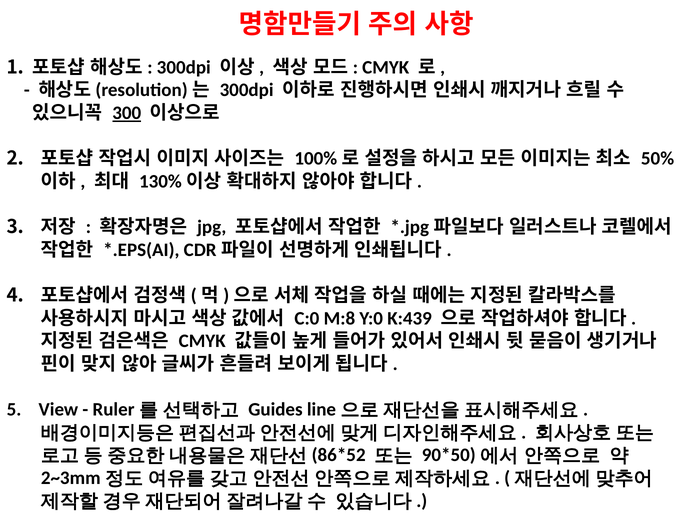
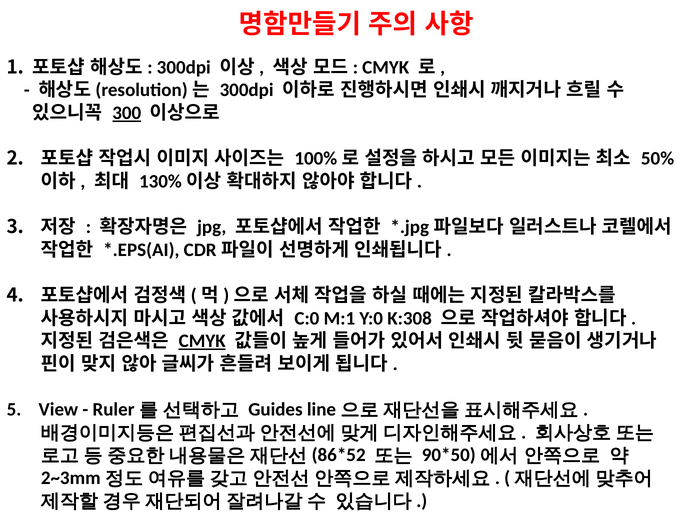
M:8: M:8 -> M:1
K:439: K:439 -> K:308
CMYK at (202, 341) underline: none -> present
